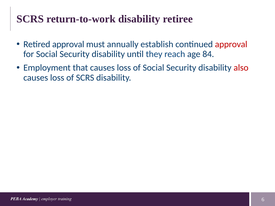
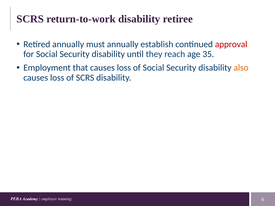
Retired approval: approval -> annually
84: 84 -> 35
also colour: red -> orange
